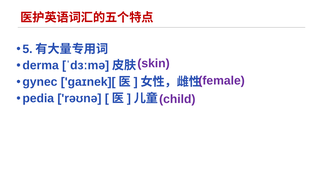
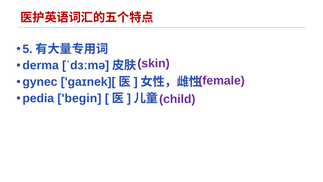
rəʊnə: rəʊnə -> begin
